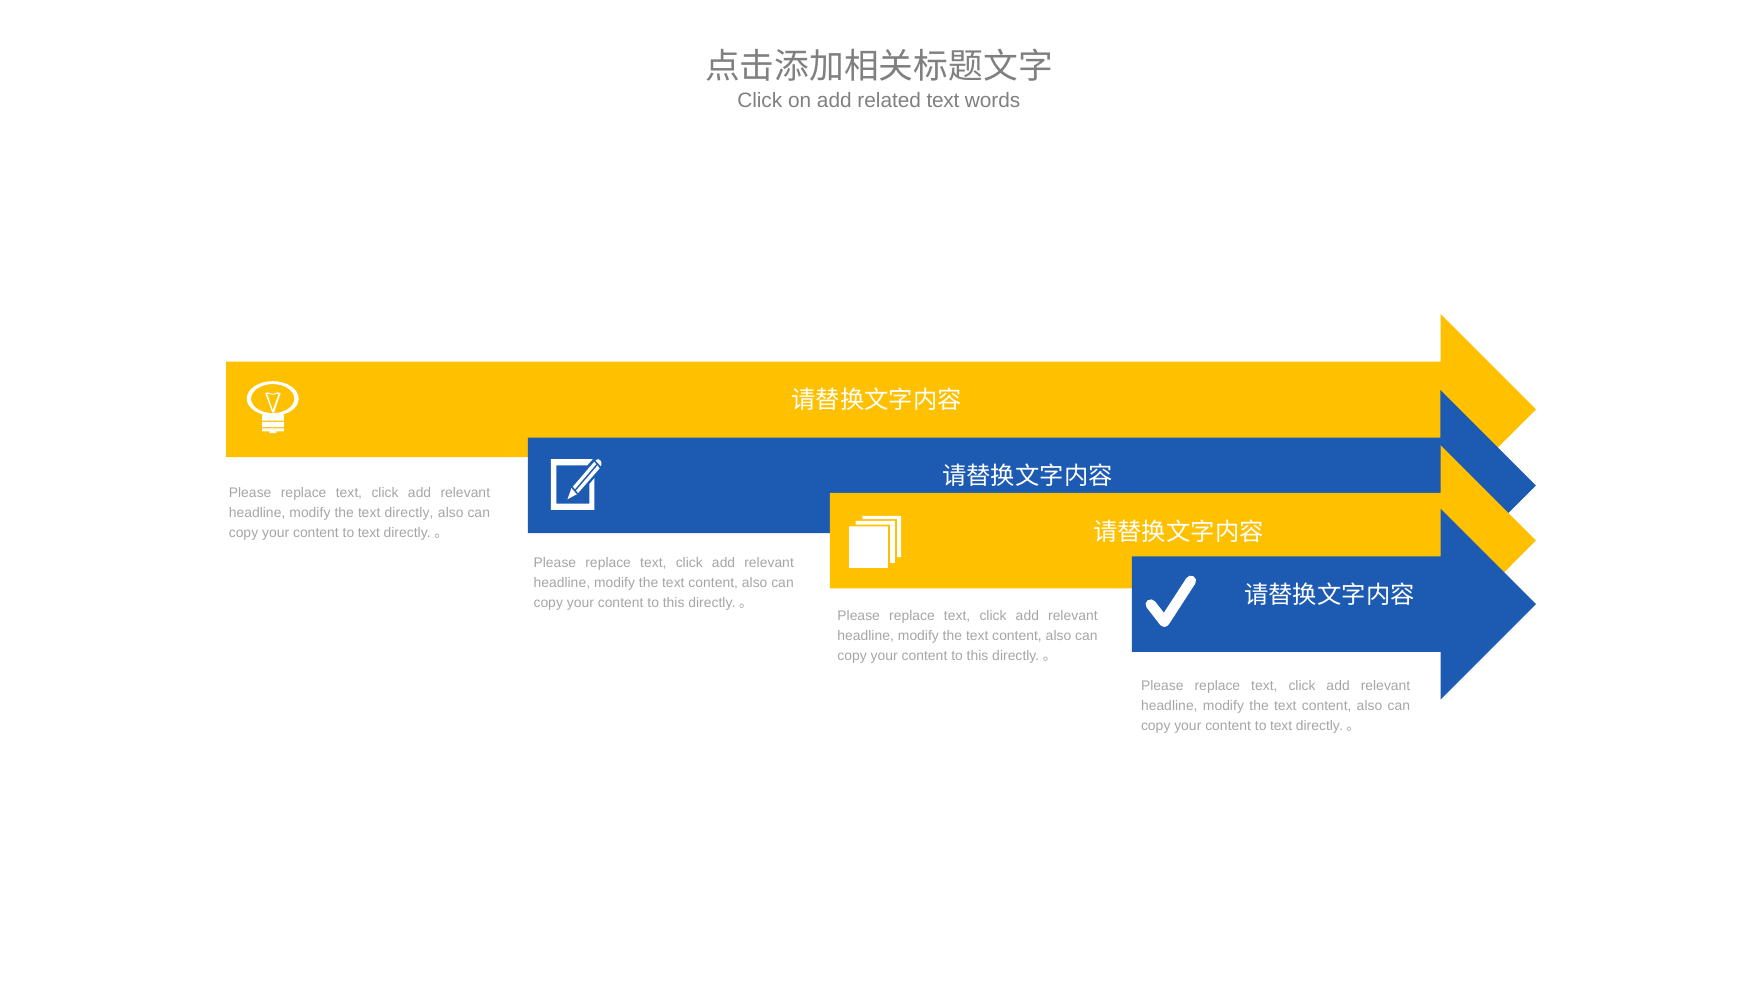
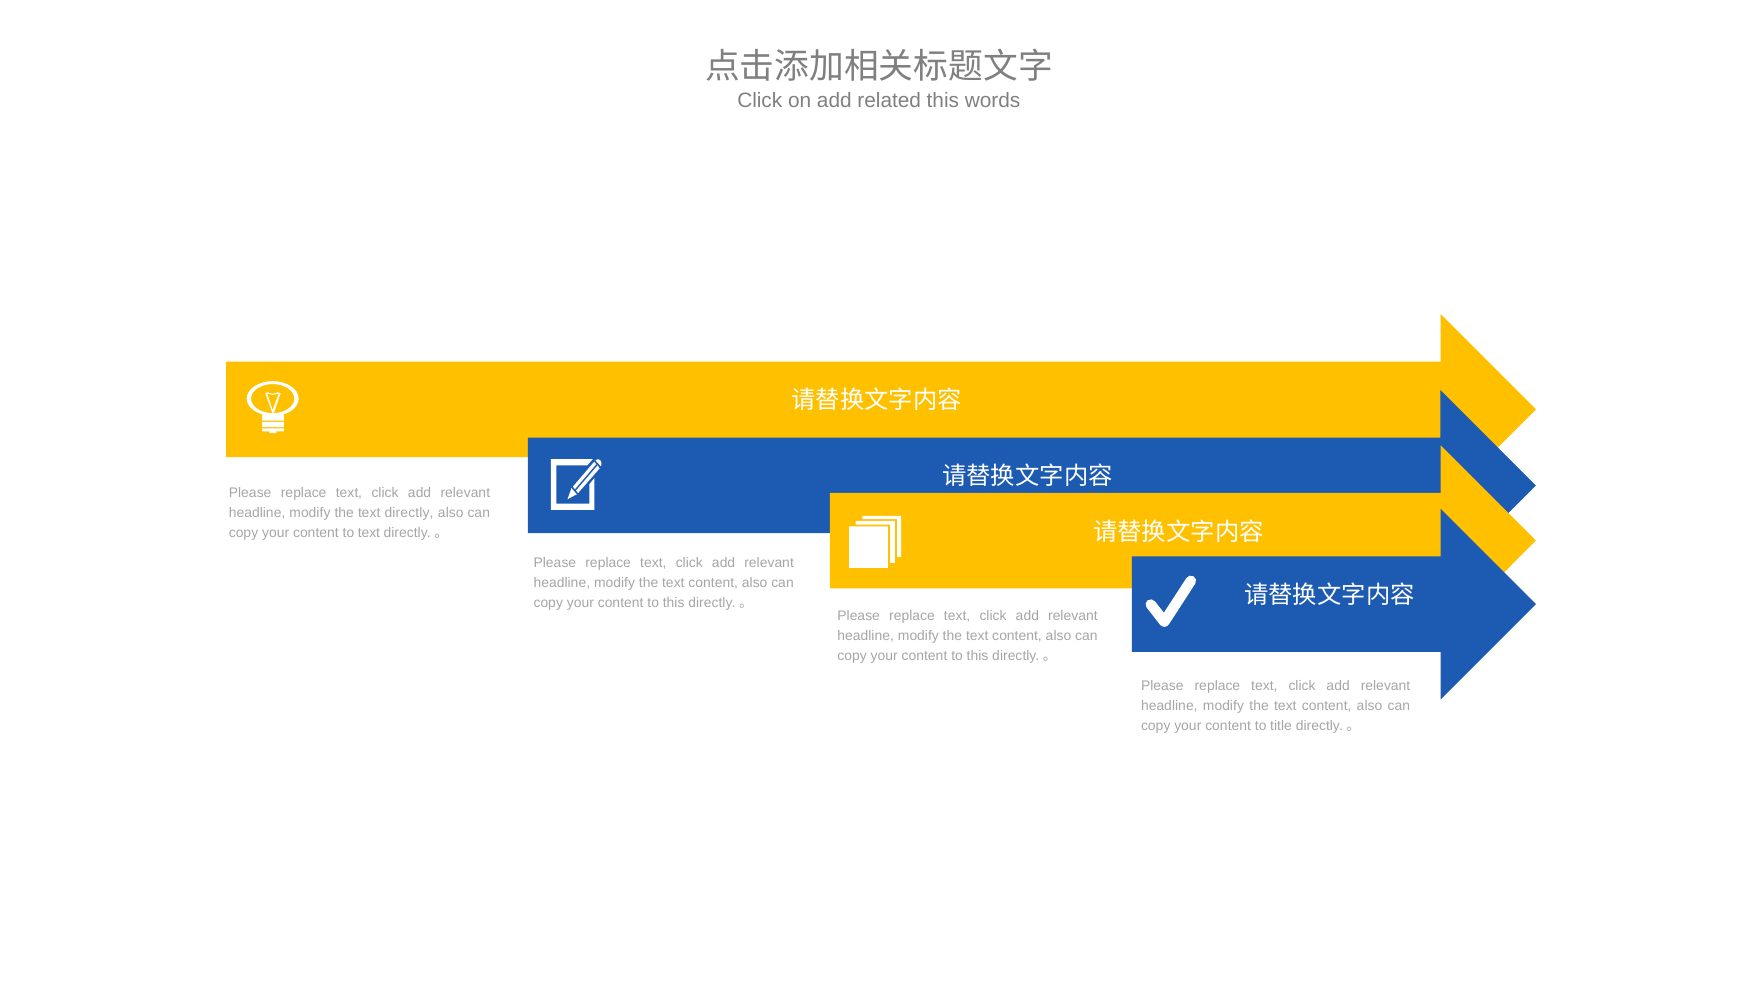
related text: text -> this
text at (1281, 726): text -> title
